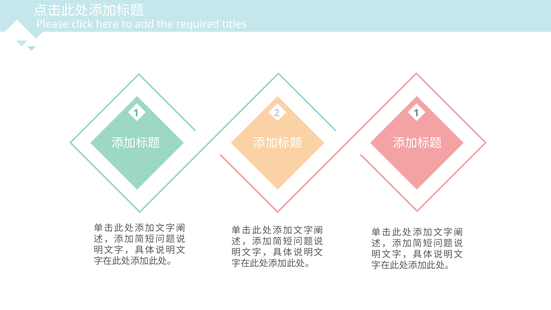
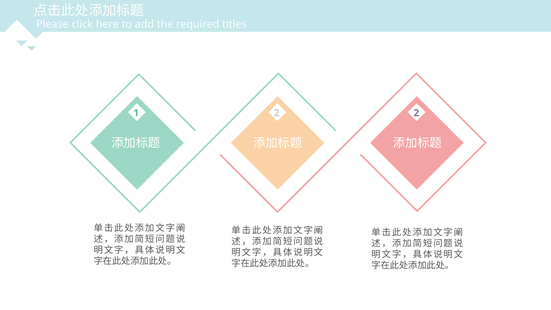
2 1: 1 -> 2
